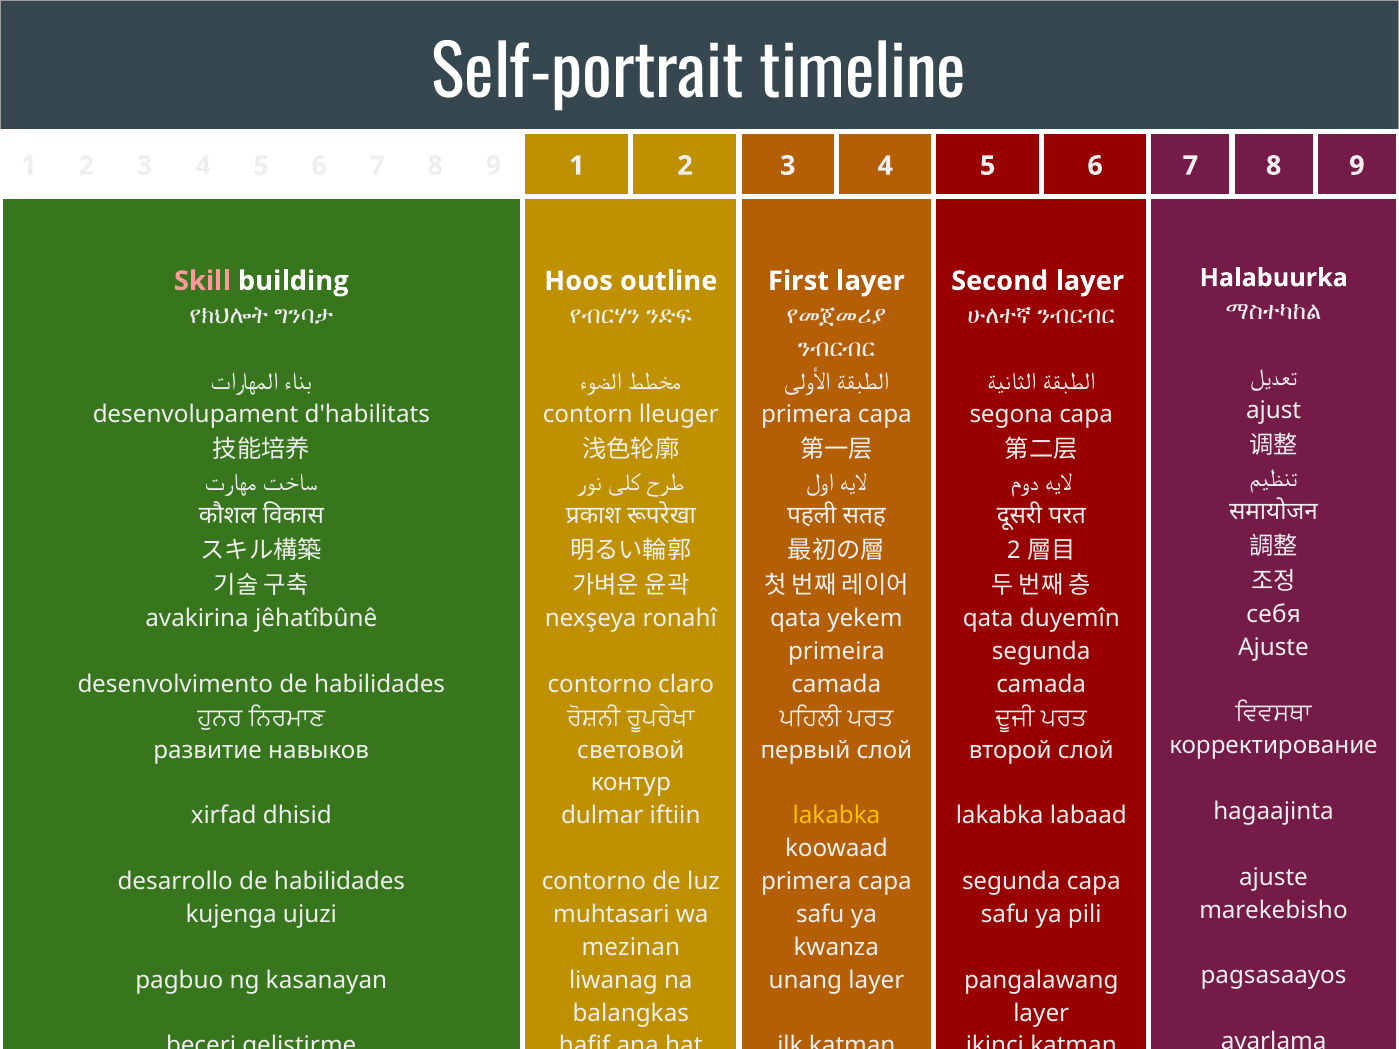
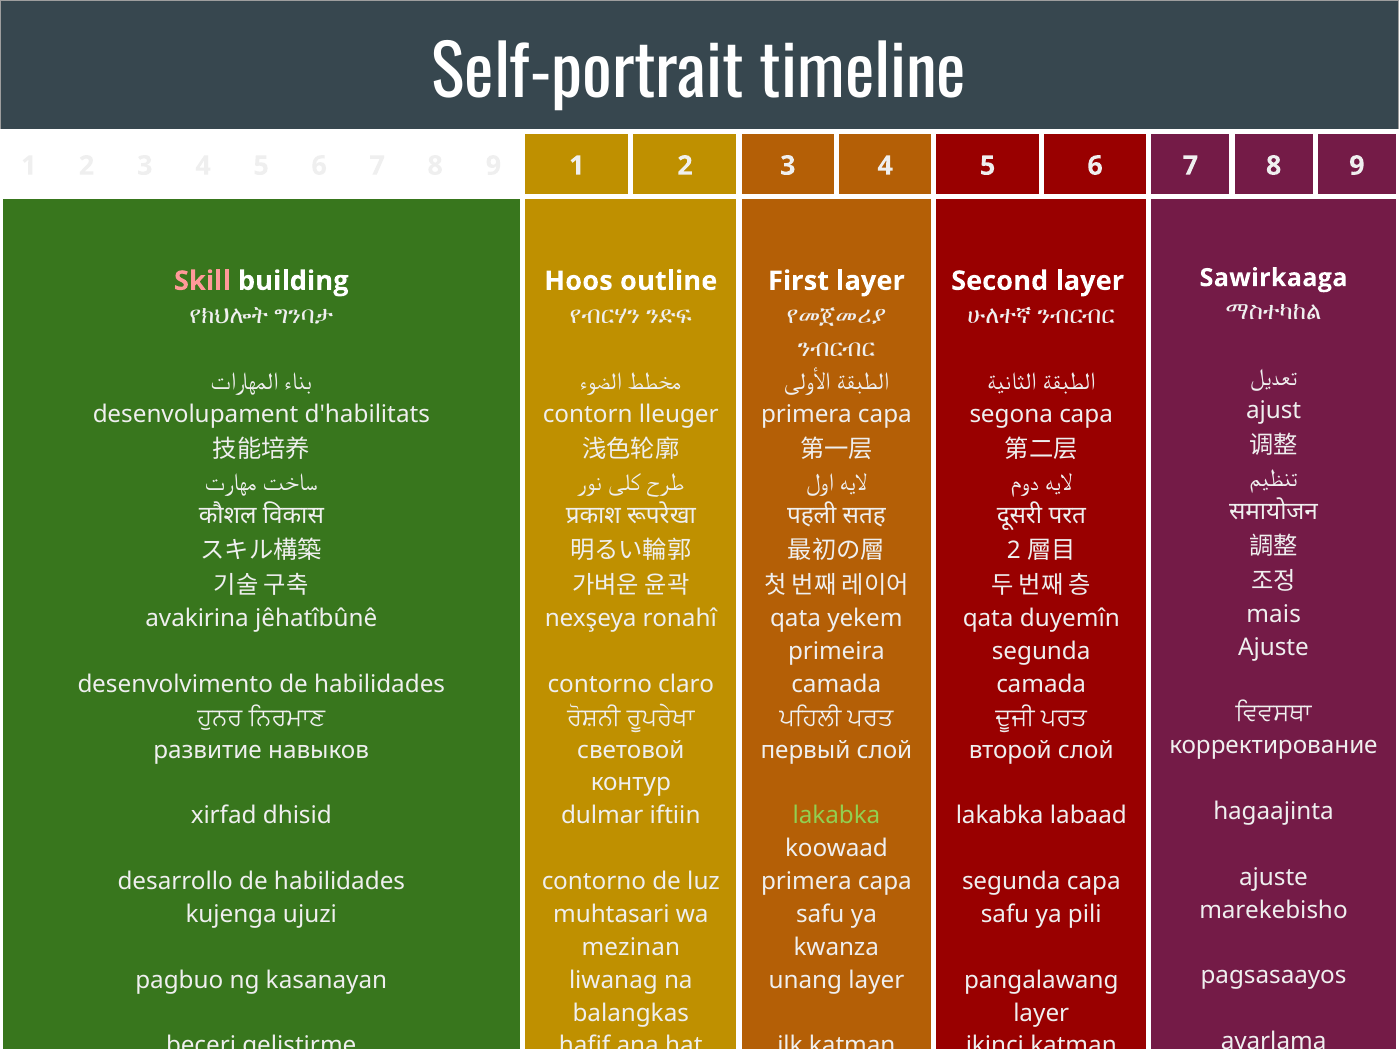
Halabuurka: Halabuurka -> Sawirkaaga
себя: себя -> mais
lakabka at (836, 816) colour: yellow -> light green
